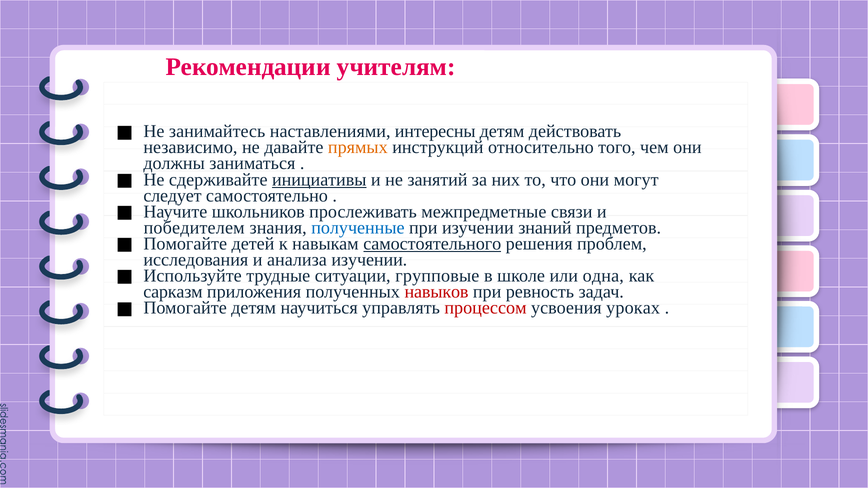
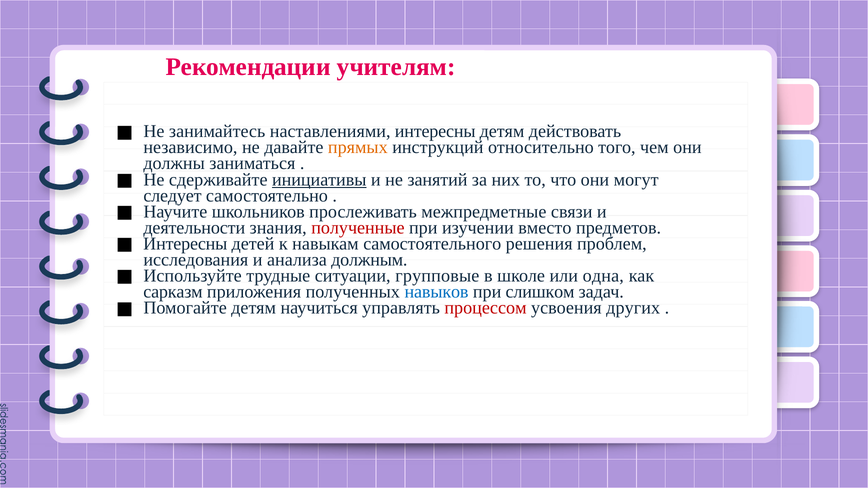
победителем: победителем -> деятельности
полученные colour: blue -> red
знаний: знаний -> вместо
Помогайте at (185, 244): Помогайте -> Интересны
самостоятельного underline: present -> none
анализа изучении: изучении -> должным
навыков colour: red -> blue
ревность: ревность -> слишком
уроках: уроках -> других
